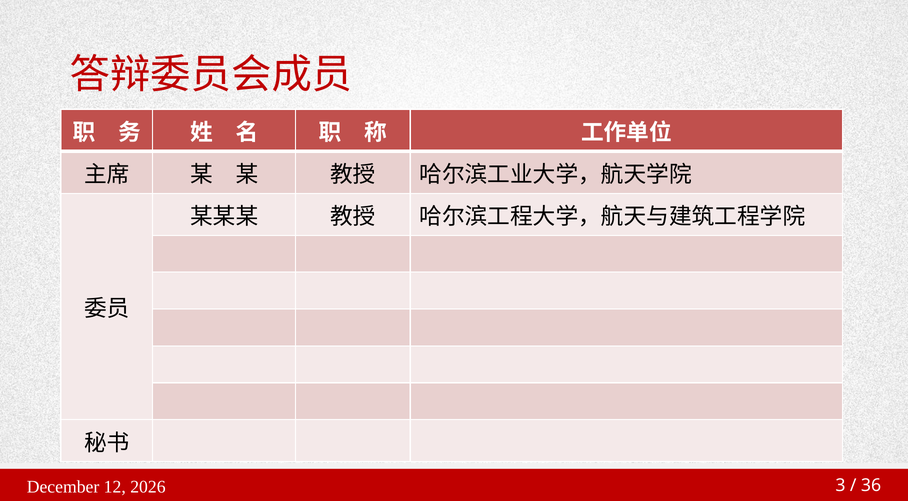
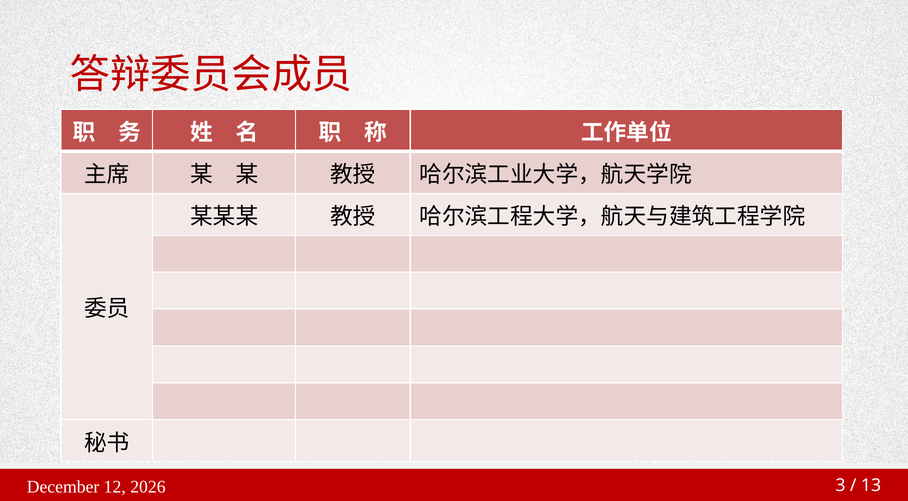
36: 36 -> 13
